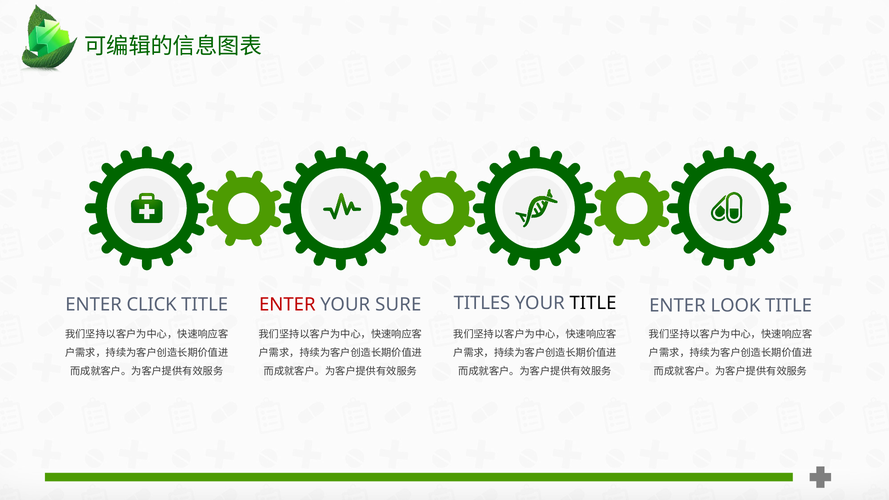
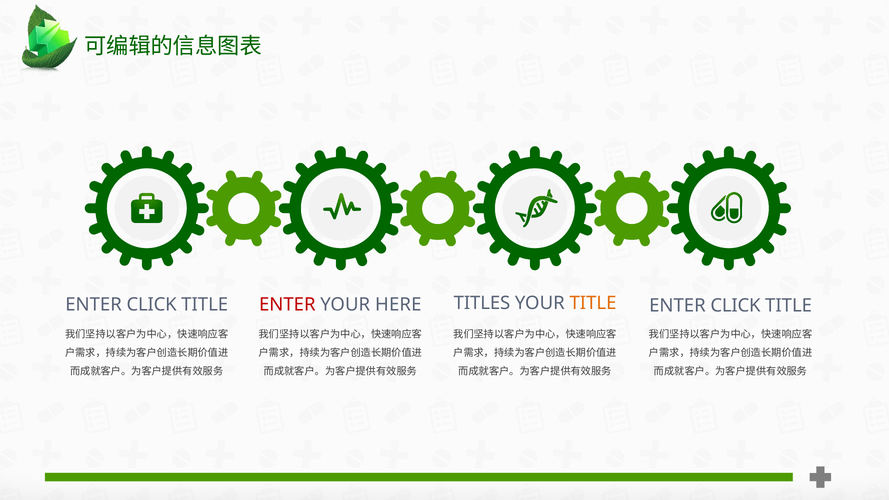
TITLE at (593, 303) colour: black -> orange
SURE: SURE -> HERE
LOOK at (735, 306): LOOK -> CLICK
